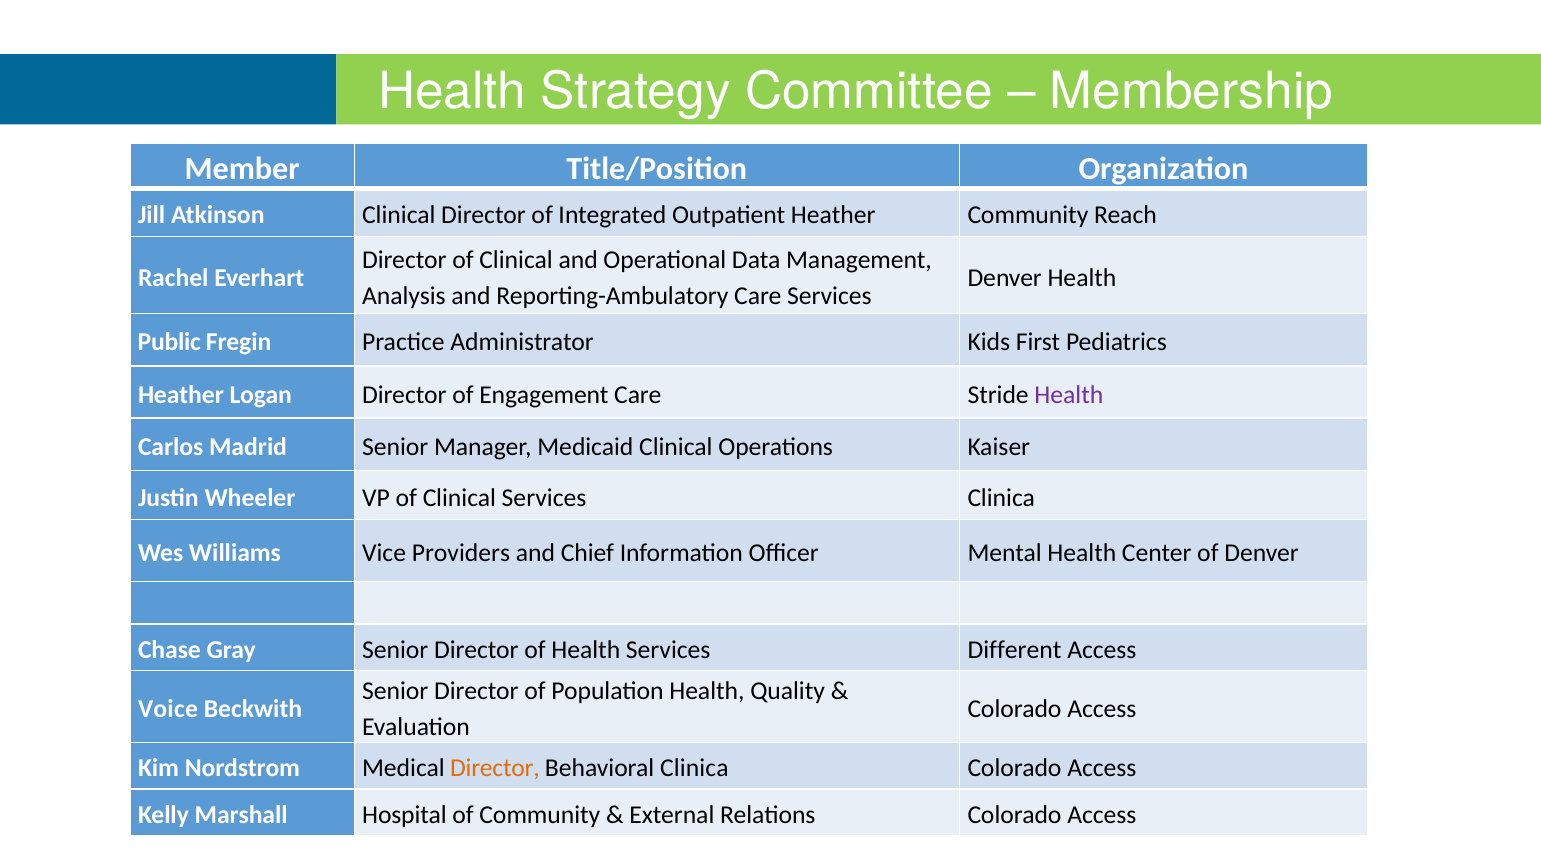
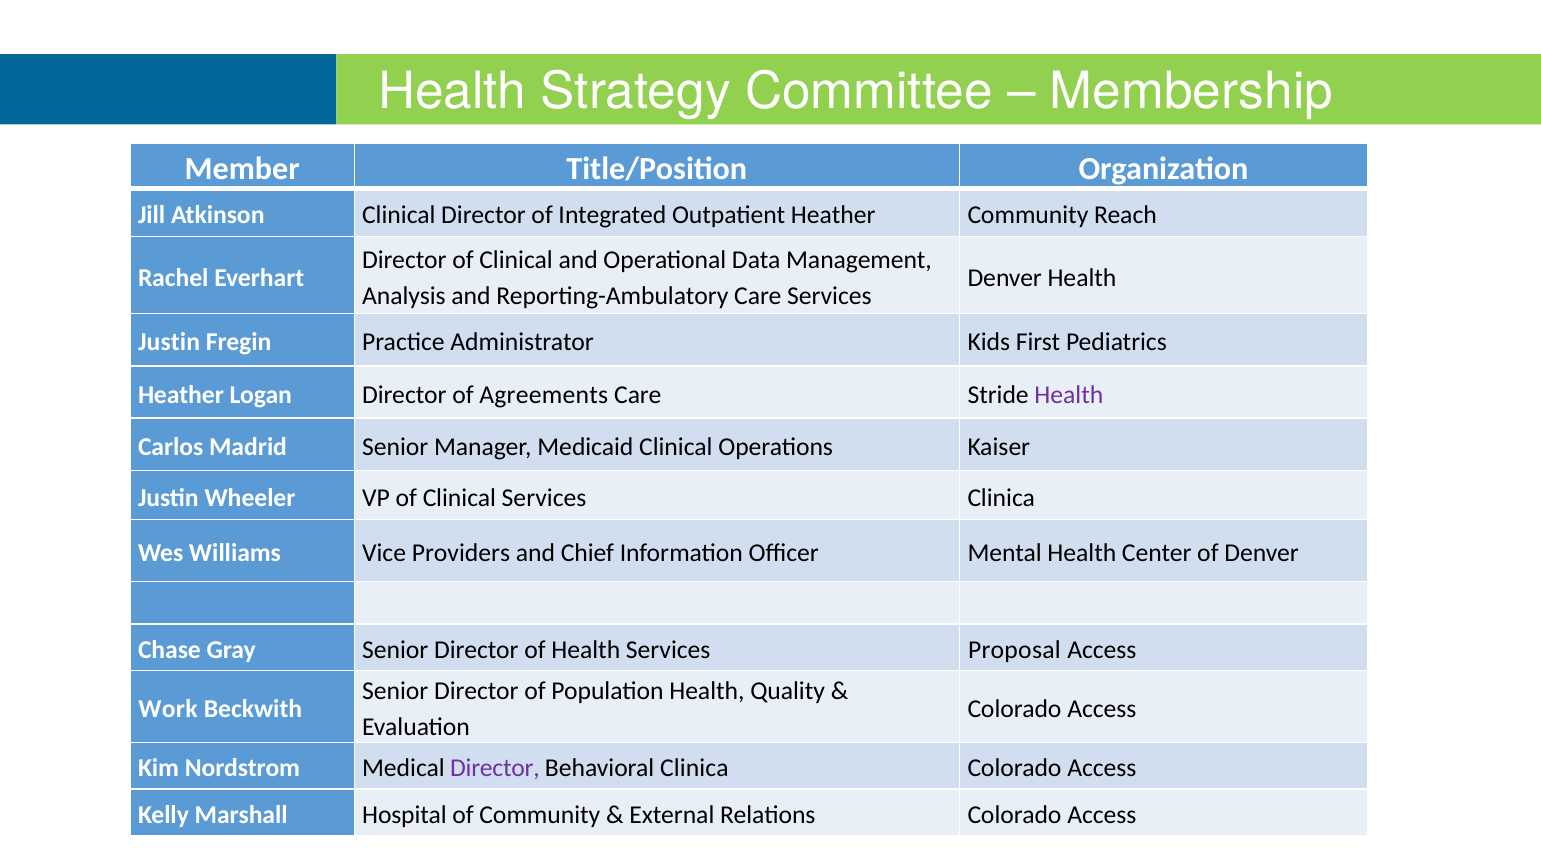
Public at (169, 342): Public -> Justin
Engagement: Engagement -> Agreements
Different: Different -> Proposal
Voice: Voice -> Work
Director at (495, 768) colour: orange -> purple
